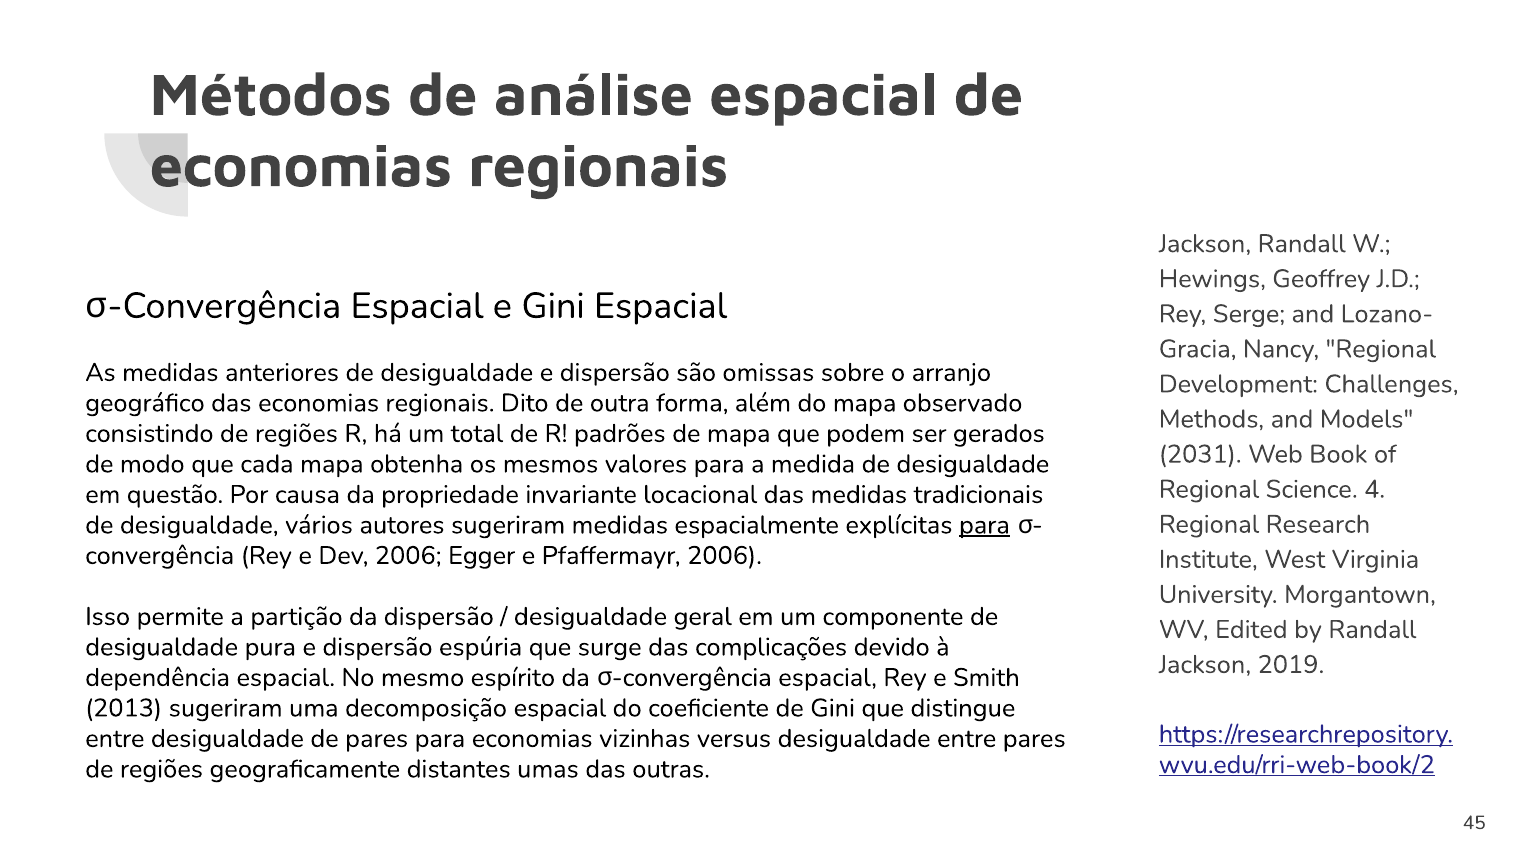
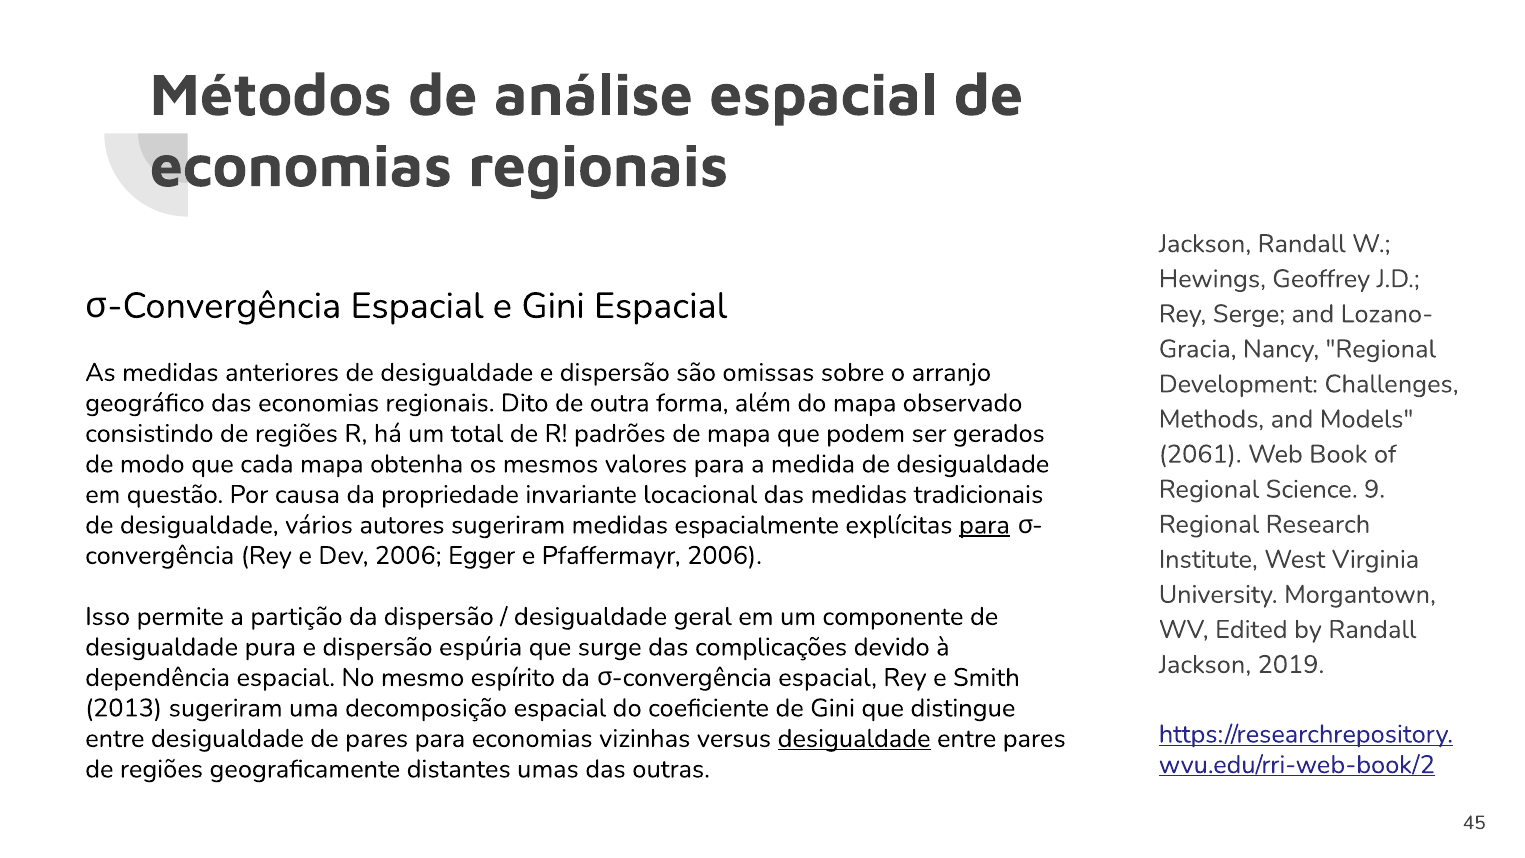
2031: 2031 -> 2061
4: 4 -> 9
desigualdade at (854, 738) underline: none -> present
